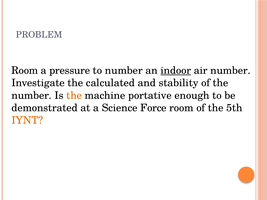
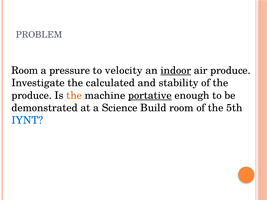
to number: number -> velocity
air number: number -> produce
number at (32, 95): number -> produce
portative underline: none -> present
Force: Force -> Build
IYNT colour: orange -> blue
